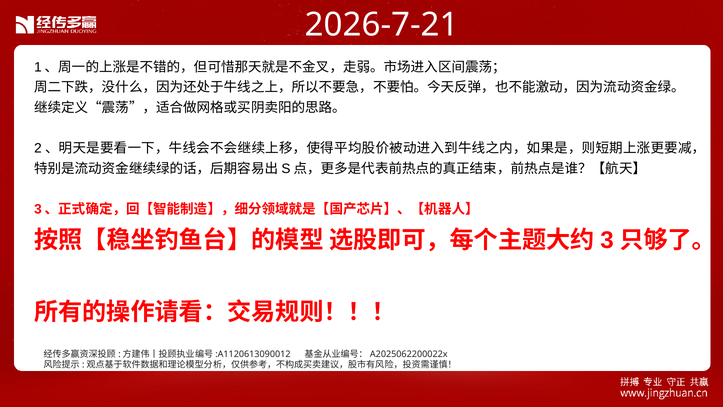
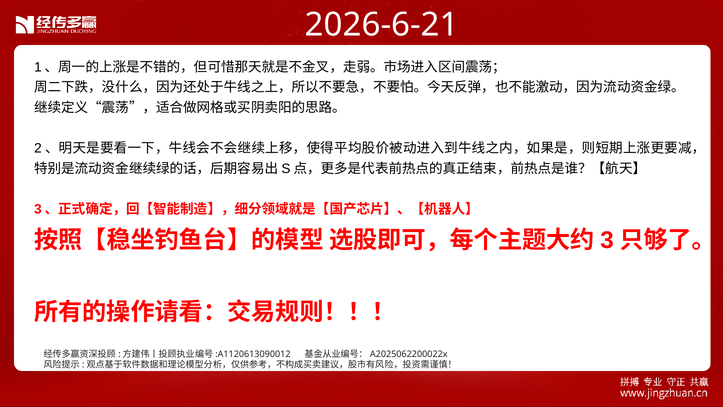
2026-7-21: 2026-7-21 -> 2026-6-21
